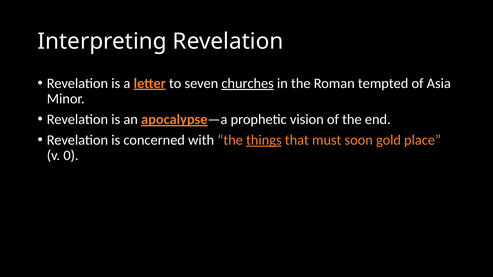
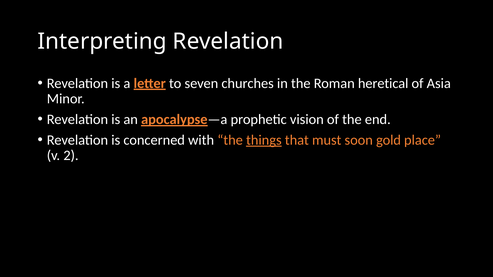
churches underline: present -> none
tempted: tempted -> heretical
0: 0 -> 2
